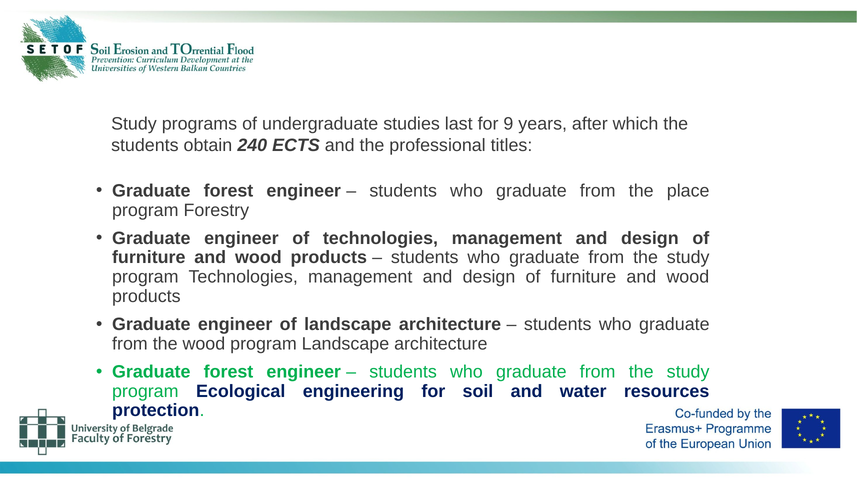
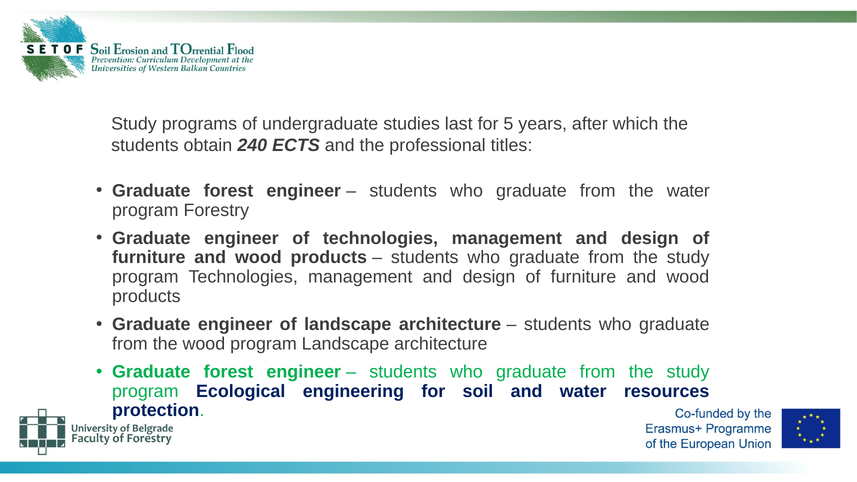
9: 9 -> 5
the place: place -> water
